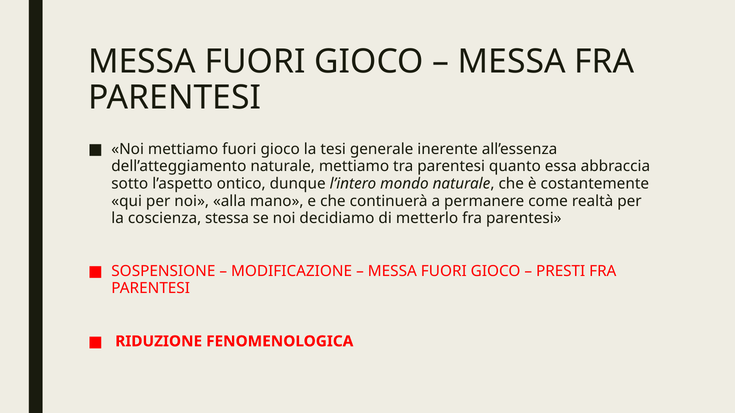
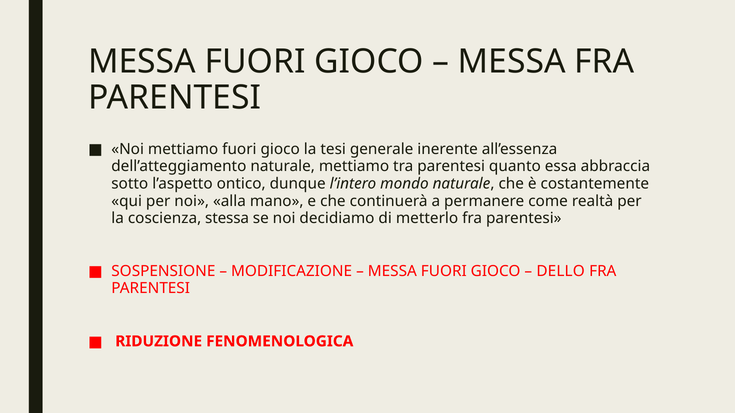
PRESTI: PRESTI -> DELLO
